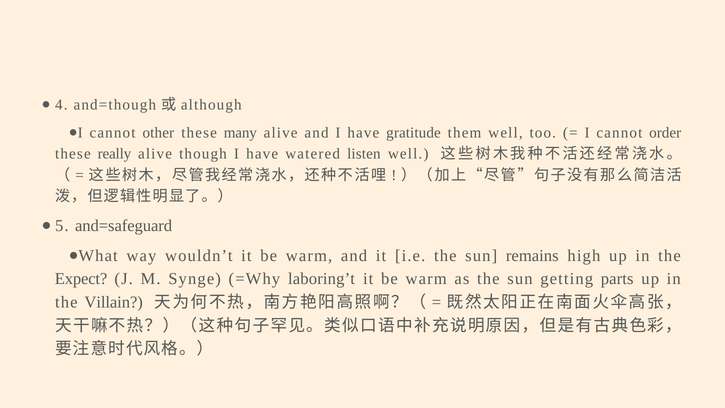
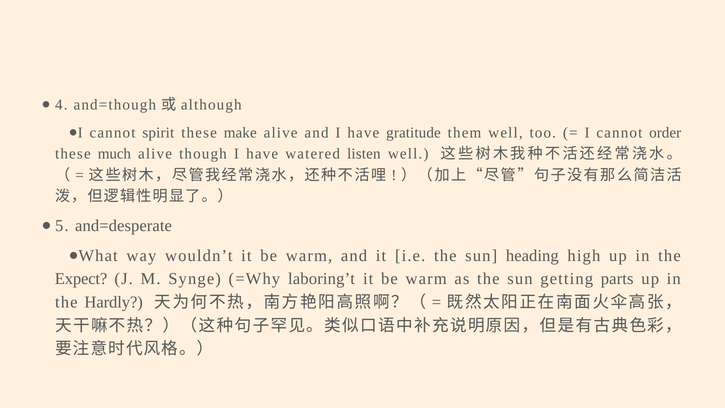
other: other -> spirit
many: many -> make
really: really -> much
and=safeguard: and=safeguard -> and=desperate
remains: remains -> heading
Villain: Villain -> Hardly
